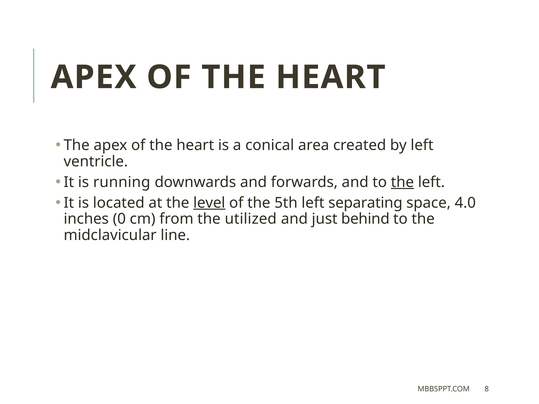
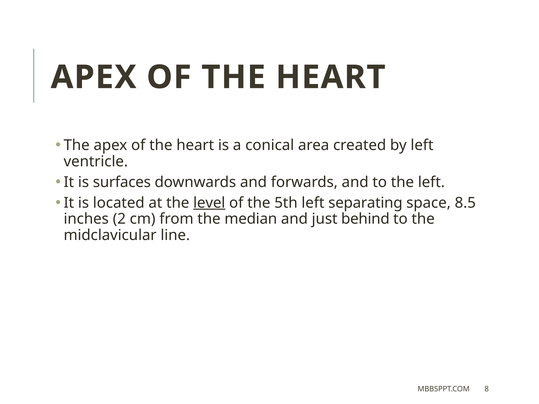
running: running -> surfaces
the at (402, 182) underline: present -> none
4.0: 4.0 -> 8.5
0: 0 -> 2
utilized: utilized -> median
